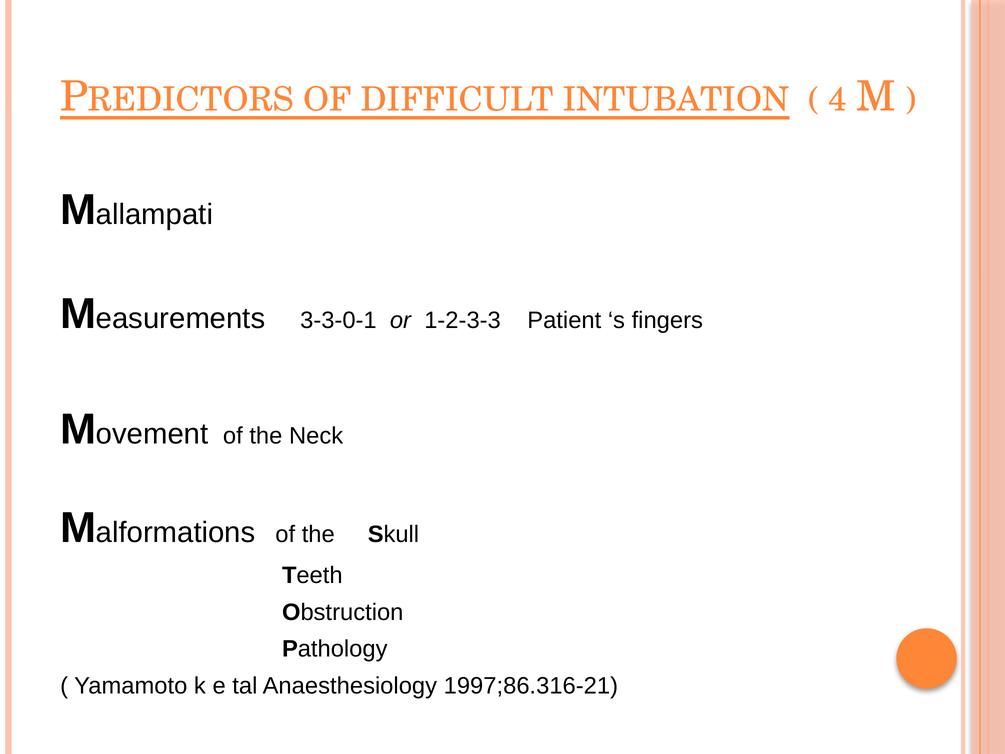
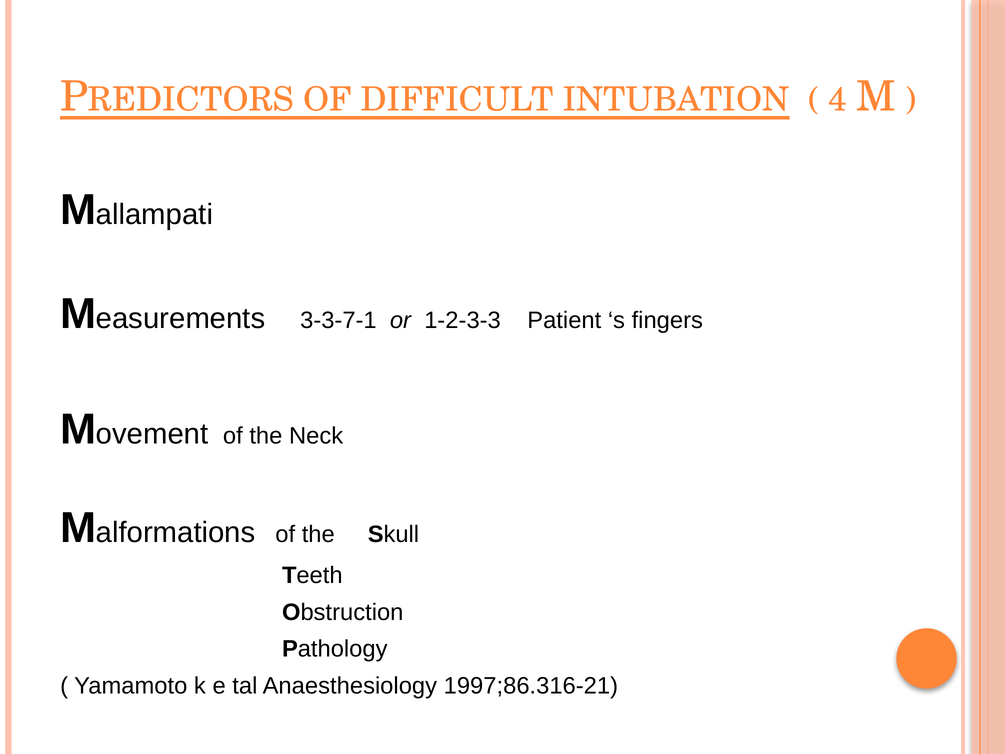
3-3-0-1: 3-3-0-1 -> 3-3-7-1
